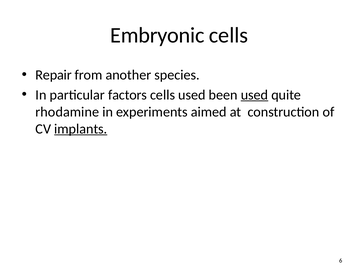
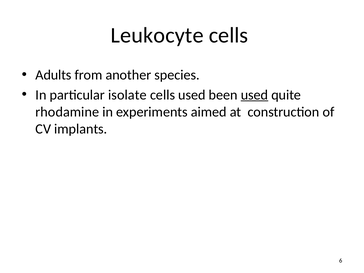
Embryonic: Embryonic -> Leukocyte
Repair: Repair -> Adults
factors: factors -> isolate
implants underline: present -> none
